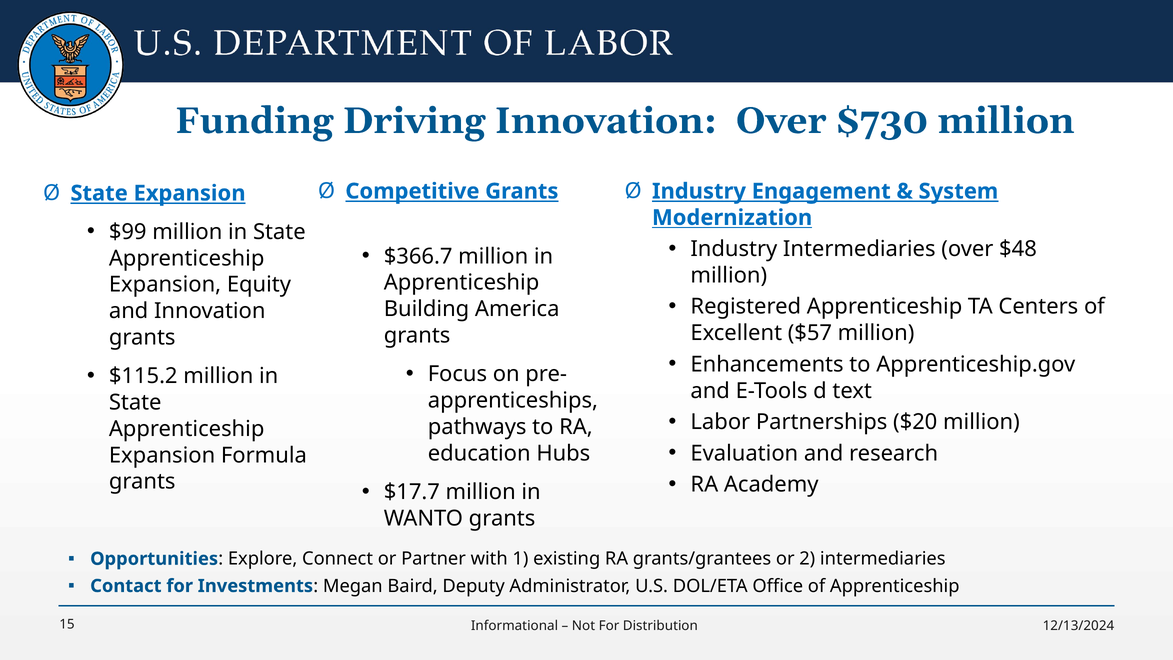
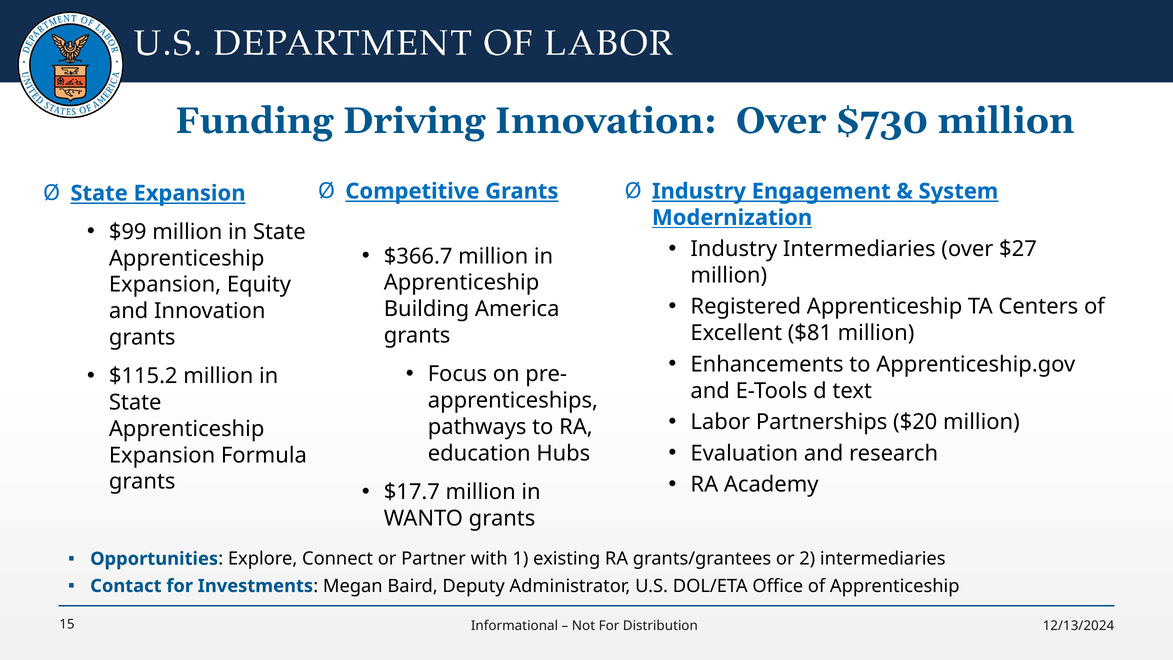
$48: $48 -> $27
$57: $57 -> $81
